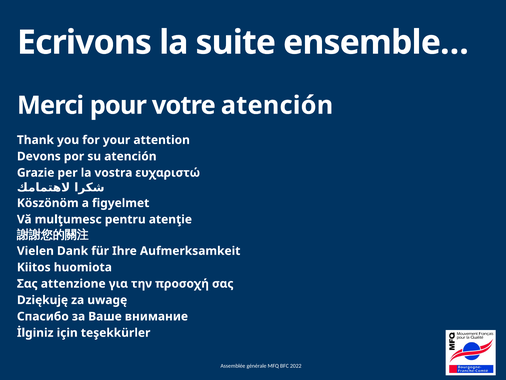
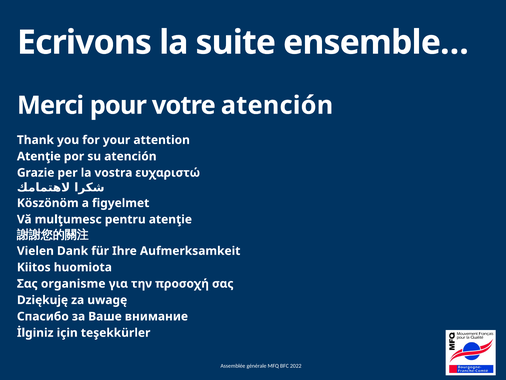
Devons at (39, 156): Devons -> Atenţie
attenzione: attenzione -> organisme
